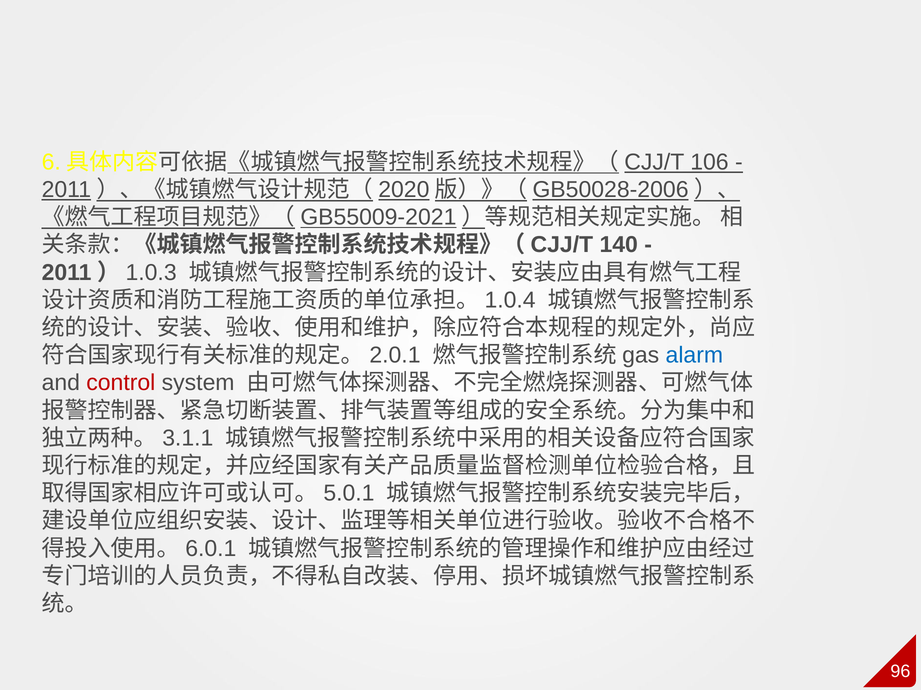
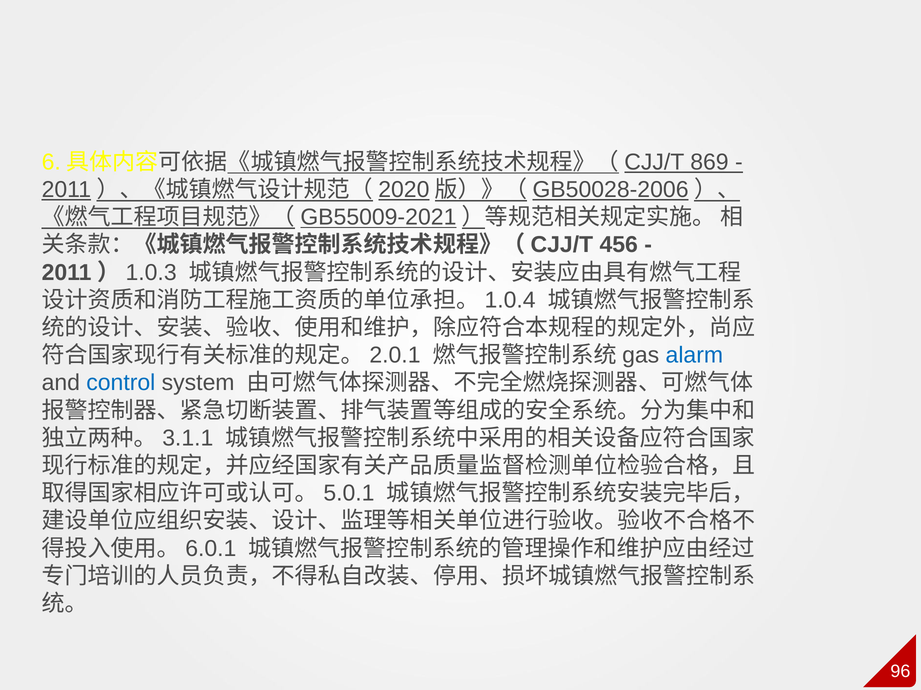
106: 106 -> 869
140: 140 -> 456
control colour: red -> blue
